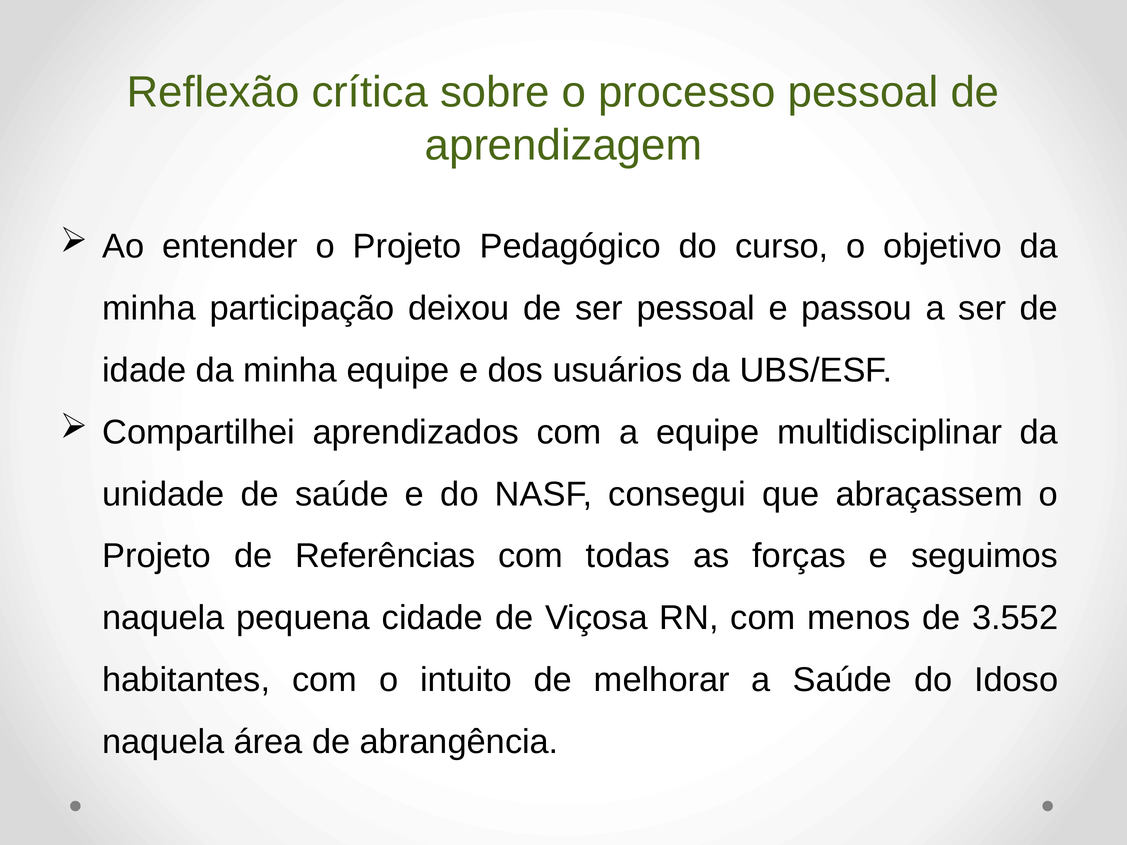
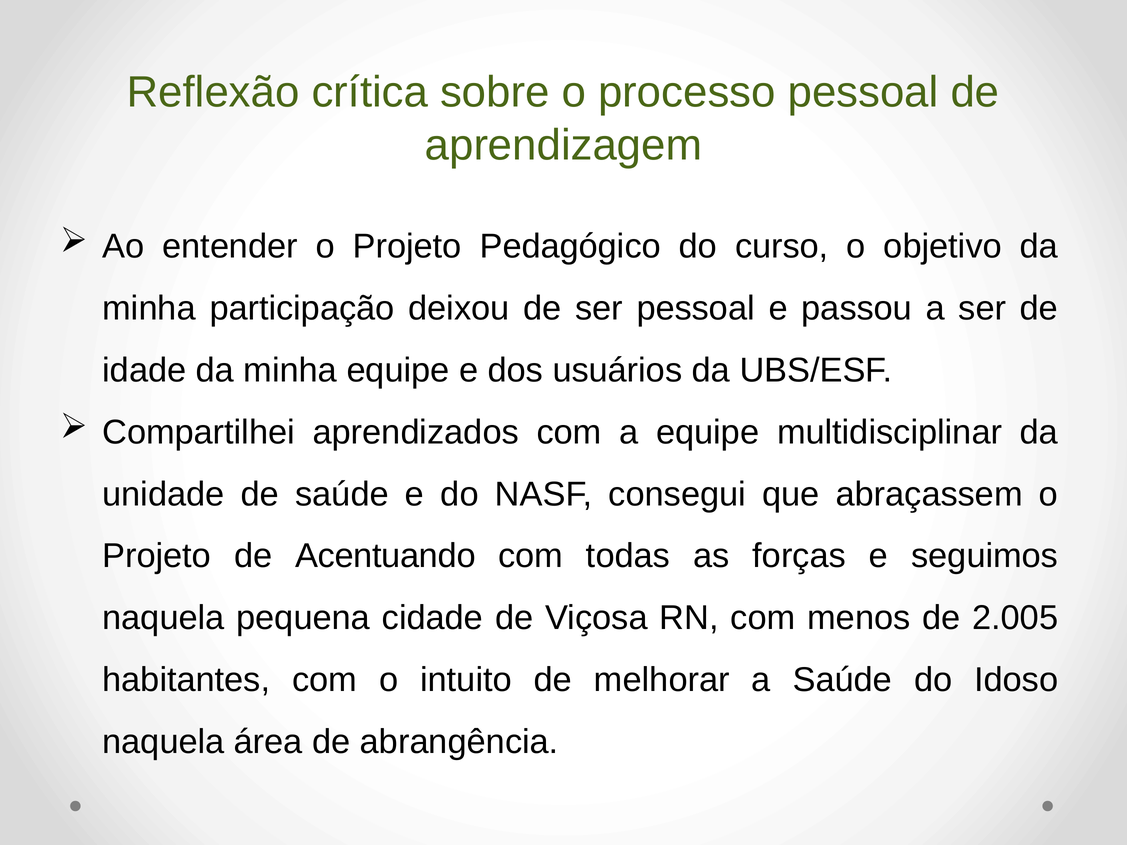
Referências: Referências -> Acentuando
3.552: 3.552 -> 2.005
